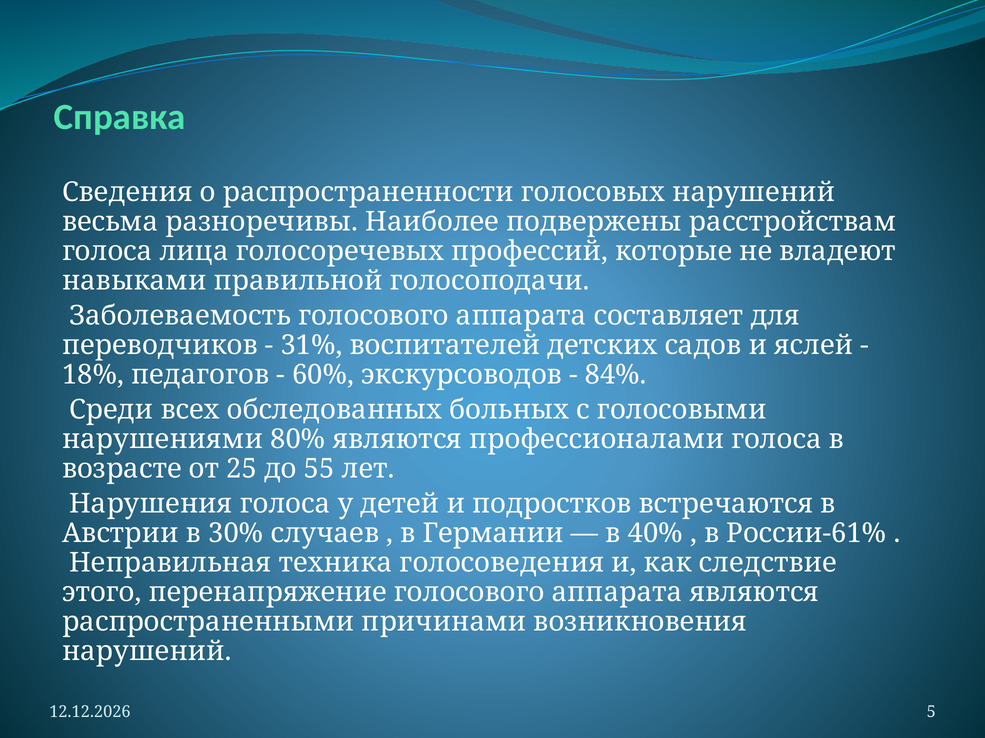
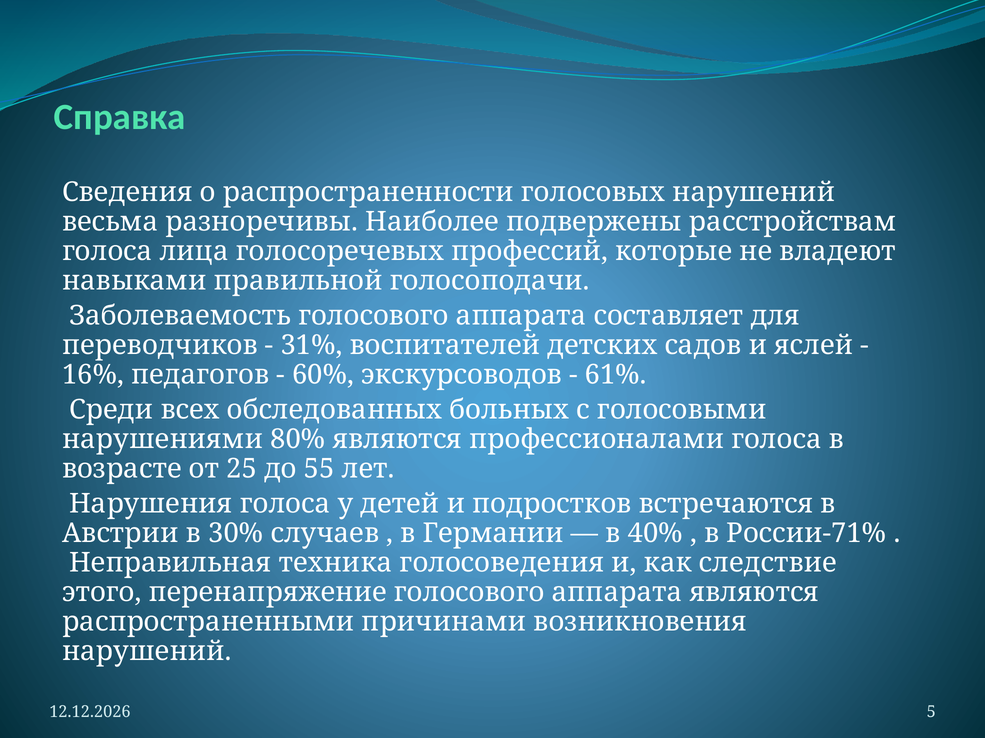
18%: 18% -> 16%
84%: 84% -> 61%
России-61%: России-61% -> России-71%
